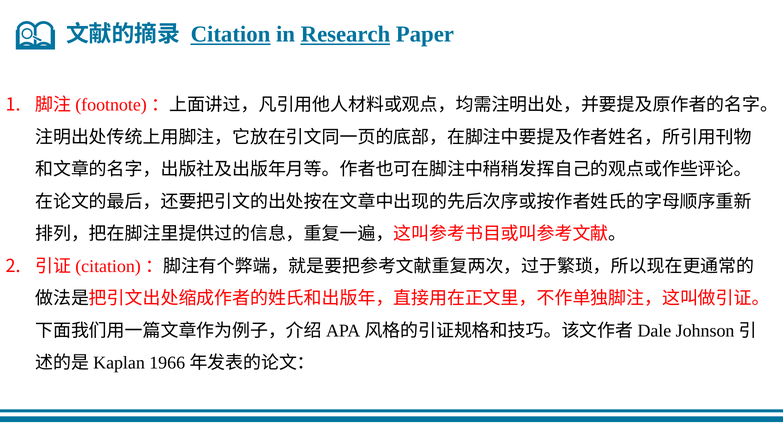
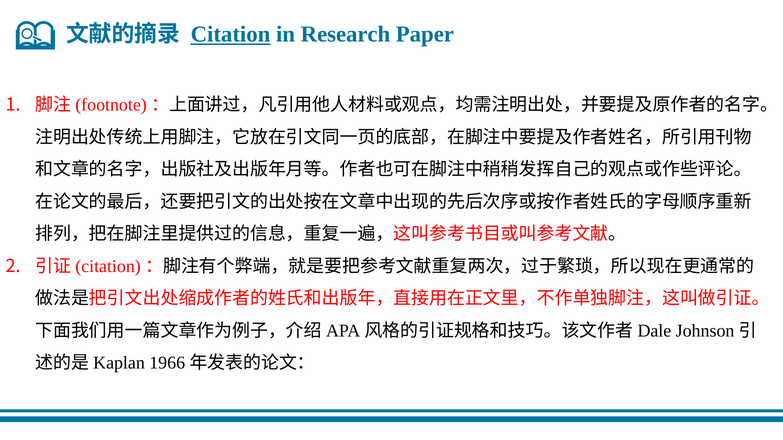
Research underline: present -> none
